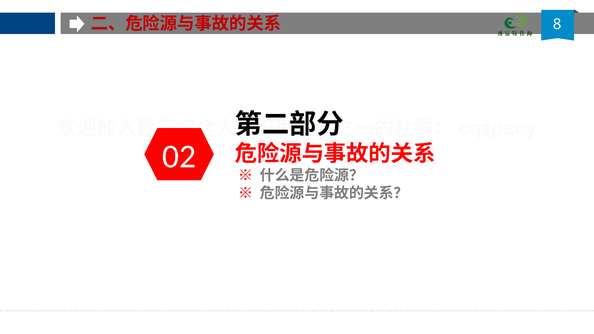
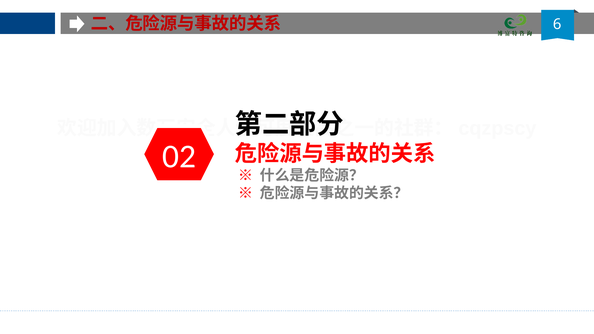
8: 8 -> 6
